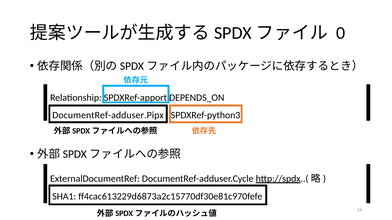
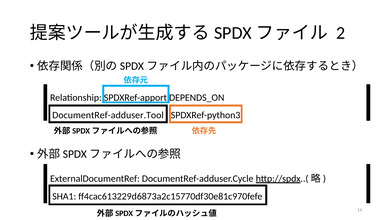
0: 0 -> 2
DocumentRef-adduser.Pipx: DocumentRef-adduser.Pipx -> DocumentRef-adduser.Tool
